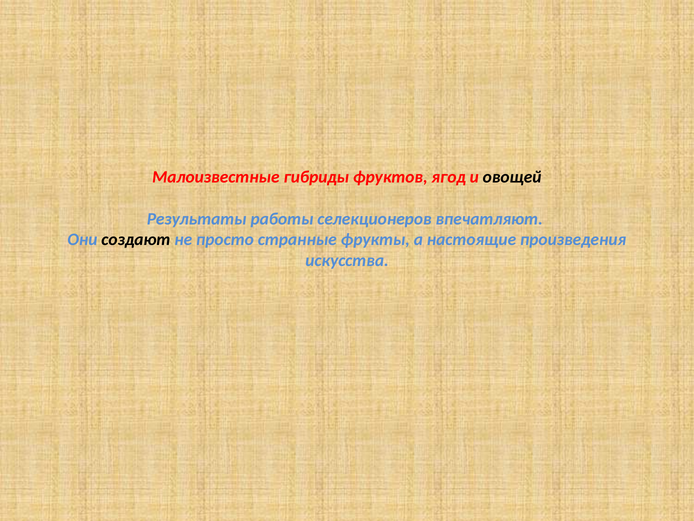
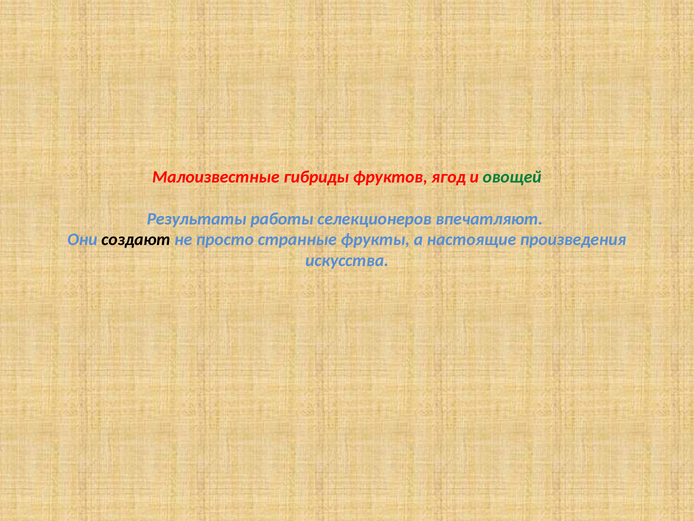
овощей colour: black -> green
